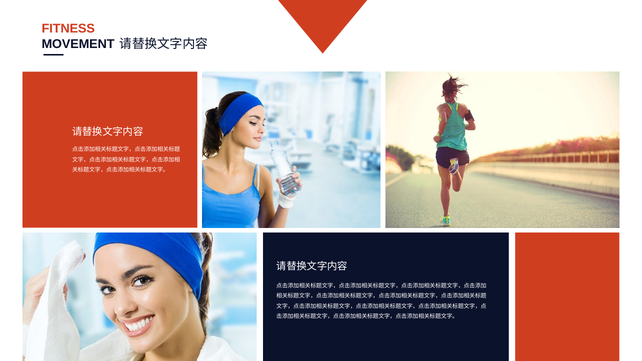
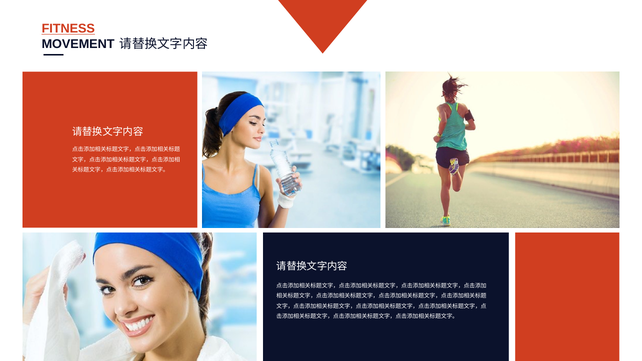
FITNESS underline: none -> present
